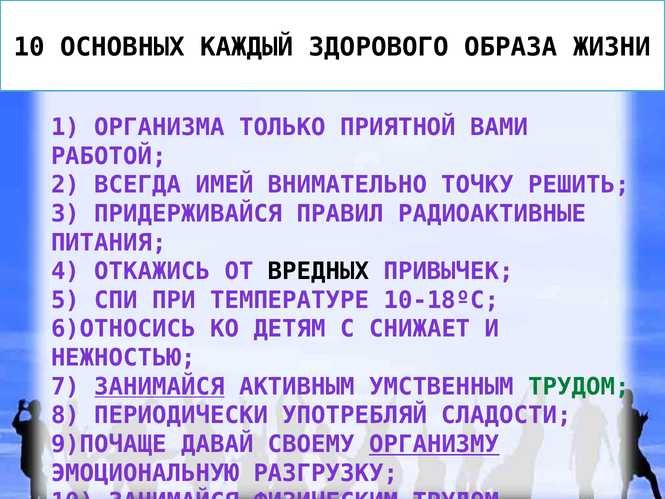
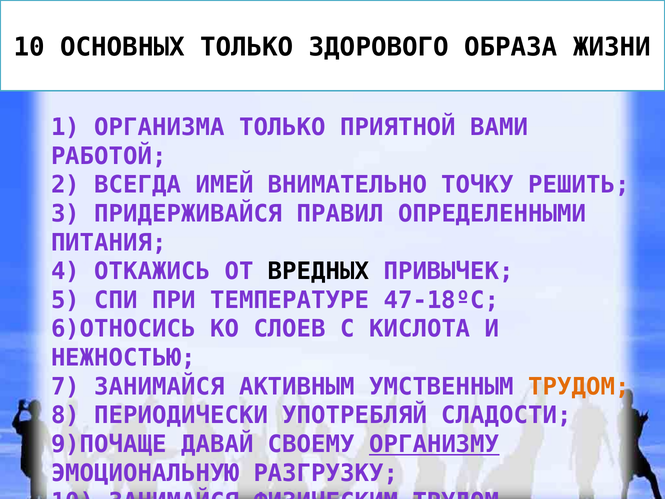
ОСНОВНЫХ КАЖДЫЙ: КАЖДЫЙ -> ТОЛЬКО
РАДИОАКТИВНЫЕ: РАДИОАКТИВНЫЕ -> ОПРЕДЕЛЕННЫМИ
10-18ºС: 10-18ºС -> 47-18ºС
ДЕТЯМ: ДЕТЯМ -> СЛОЕВ
СНИЖАЕТ: СНИЖАЕТ -> КИСЛОТА
ЗАНИМАЙСЯ at (159, 386) underline: present -> none
ТРУДОМ at (579, 386) colour: green -> orange
